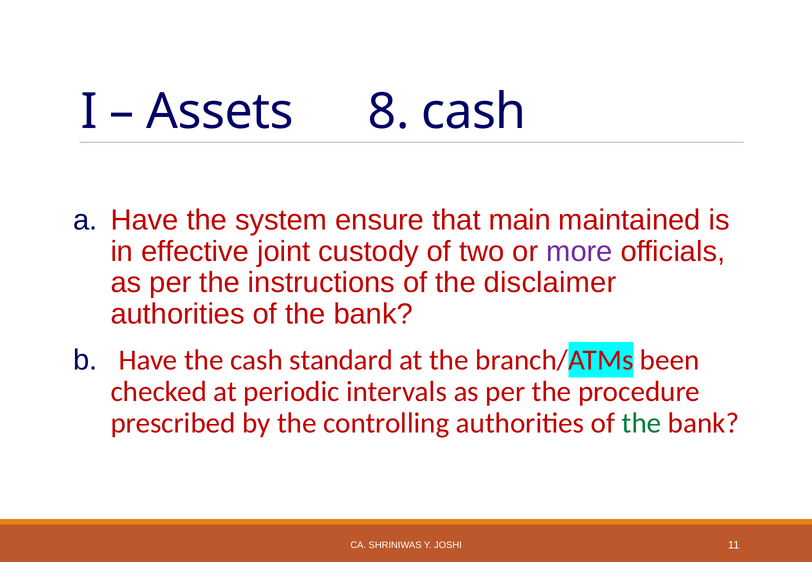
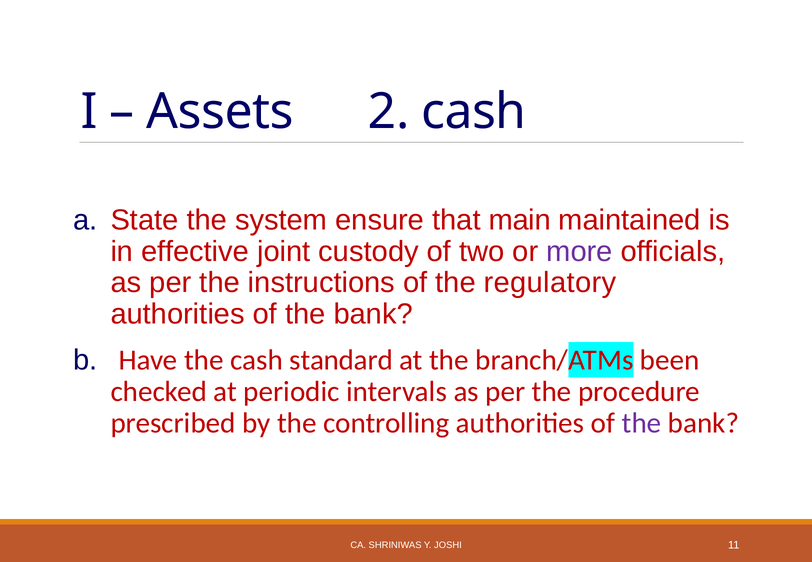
8: 8 -> 2
Have at (145, 220): Have -> State
disclaimer: disclaimer -> regulatory
the at (642, 423) colour: green -> purple
